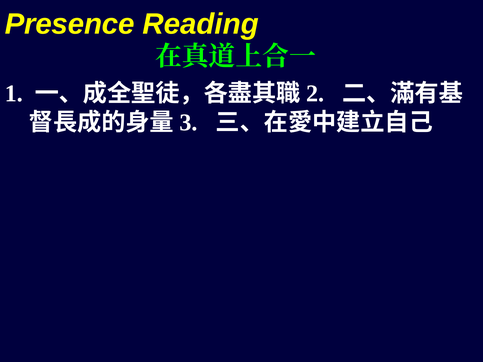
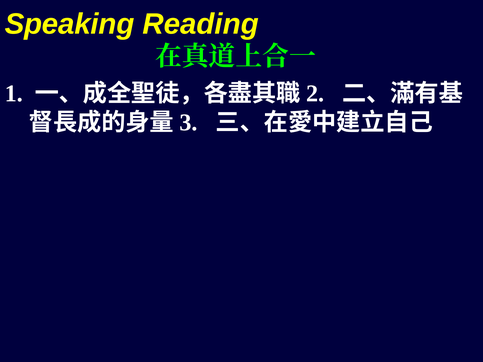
Presence: Presence -> Speaking
